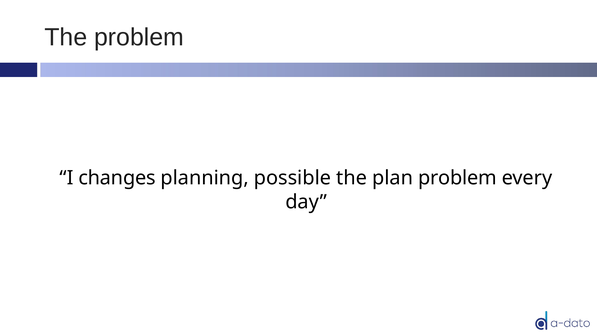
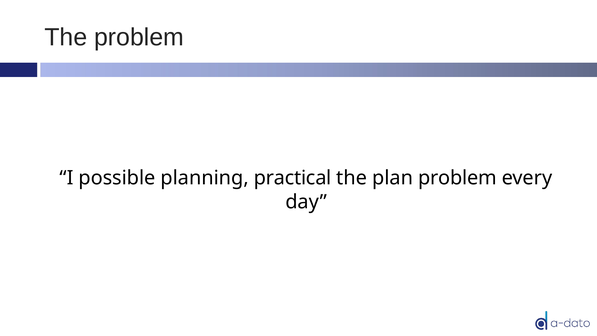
changes: changes -> possible
possible: possible -> practical
